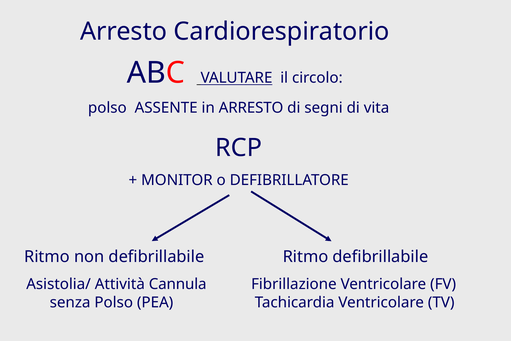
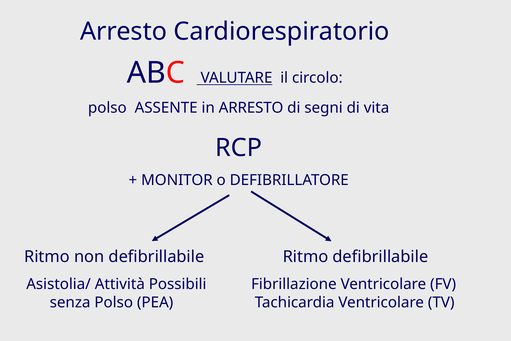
Cannula: Cannula -> Possibili
